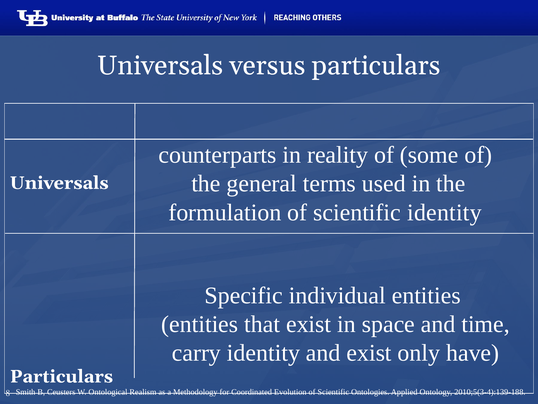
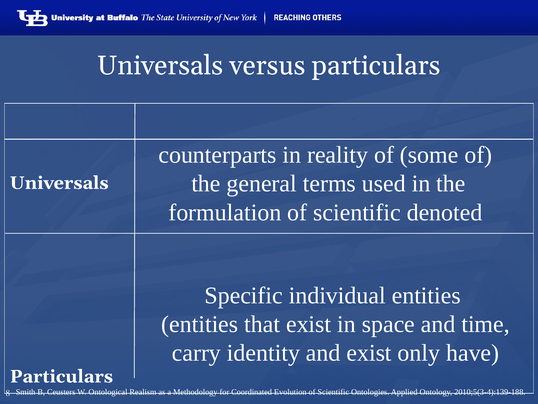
scientific identity: identity -> denoted
